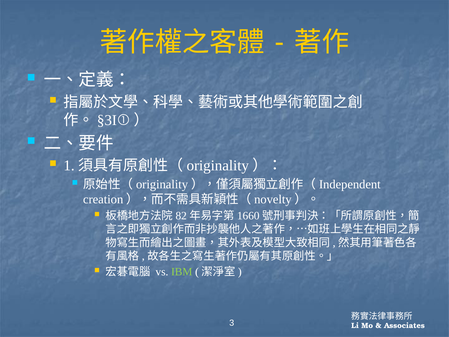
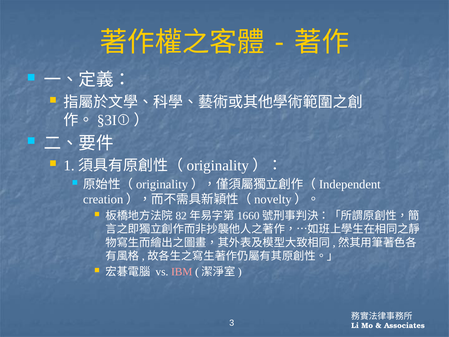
IBM colour: light green -> pink
